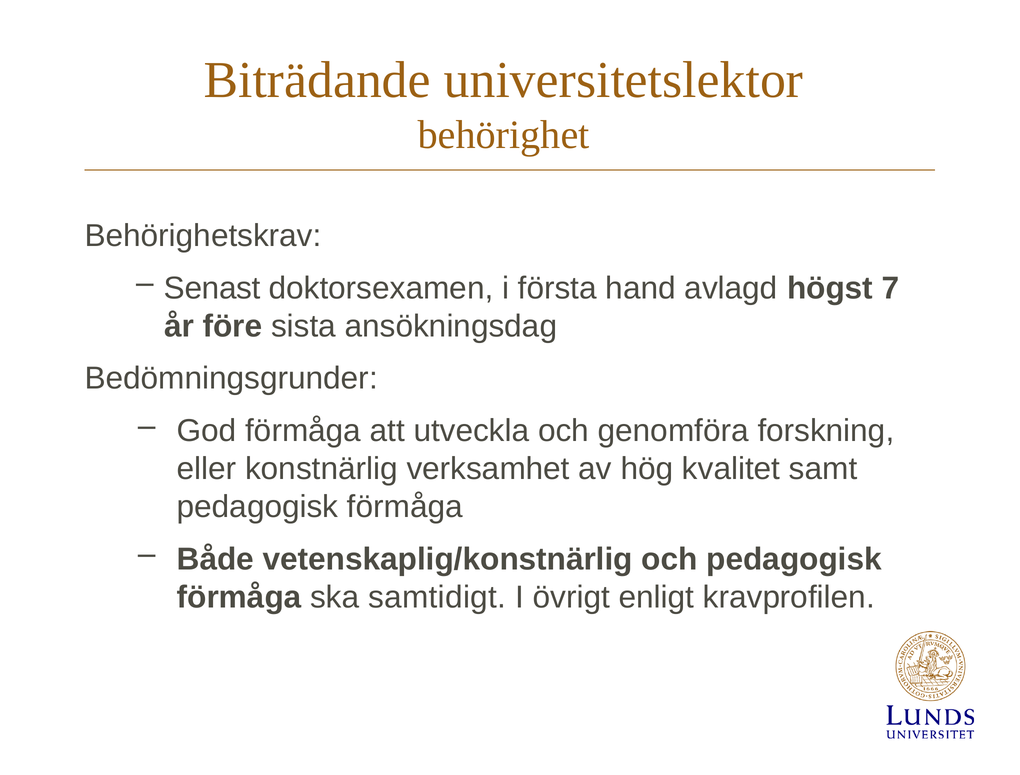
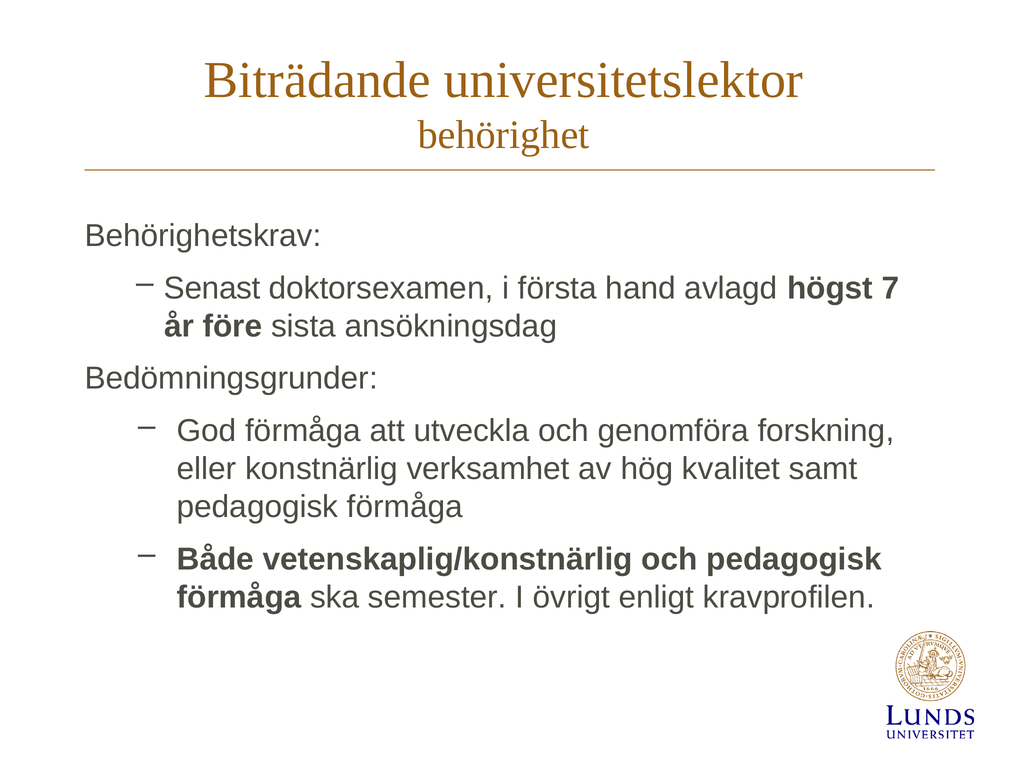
samtidigt: samtidigt -> semester
